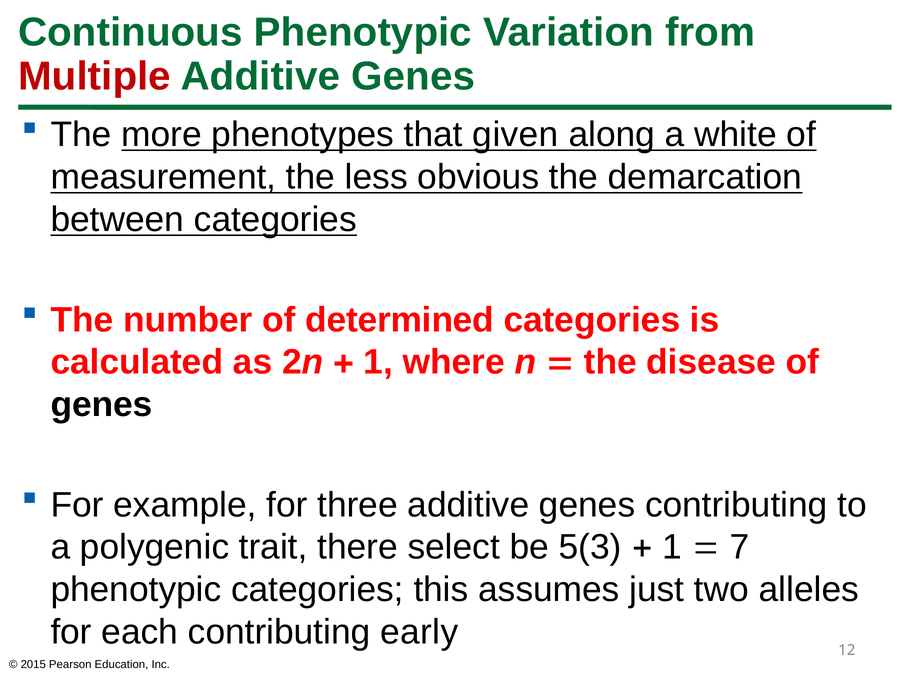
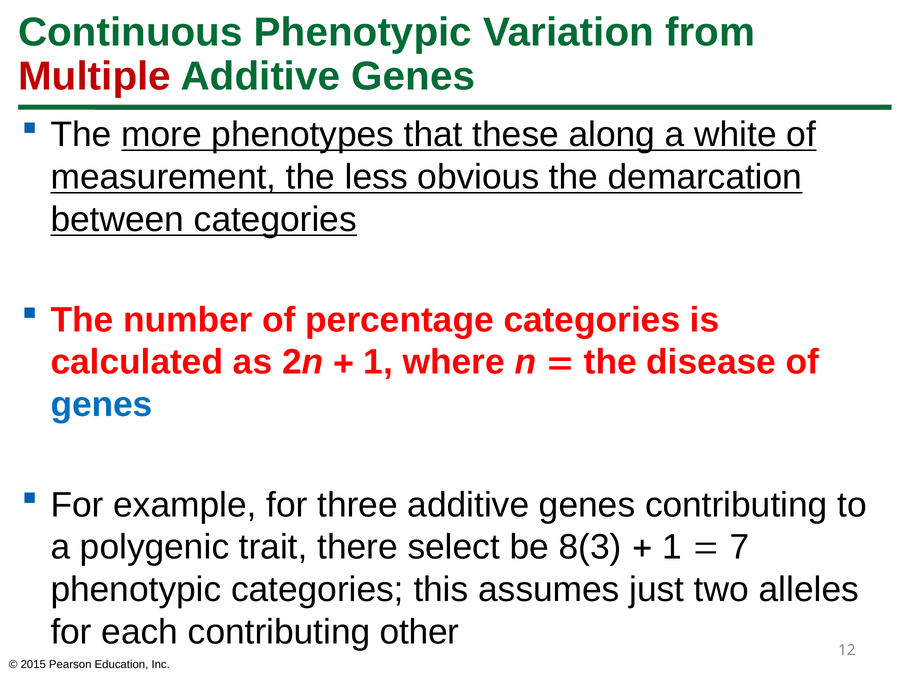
given: given -> these
determined: determined -> percentage
genes at (102, 405) colour: black -> blue
5(3: 5(3 -> 8(3
early: early -> other
